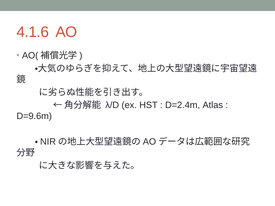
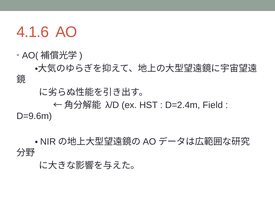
Atlas: Atlas -> Field
